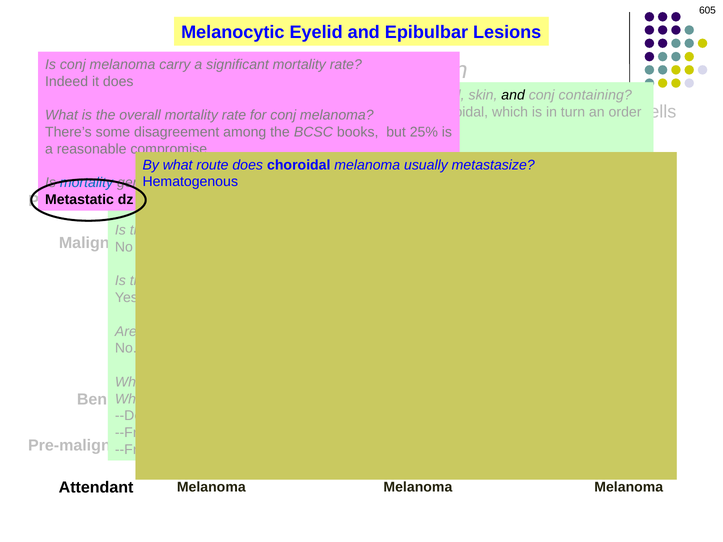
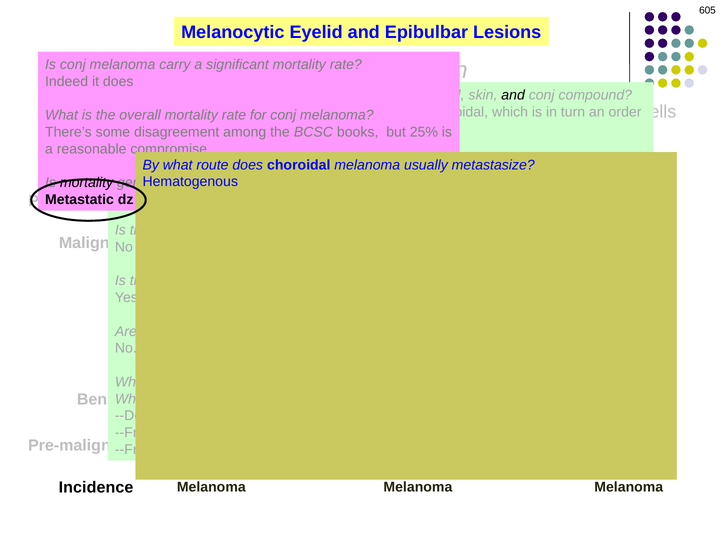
containing: containing -> compound
mortality at (87, 183) colour: blue -> black
Attendant at (96, 488): Attendant -> Incidence
